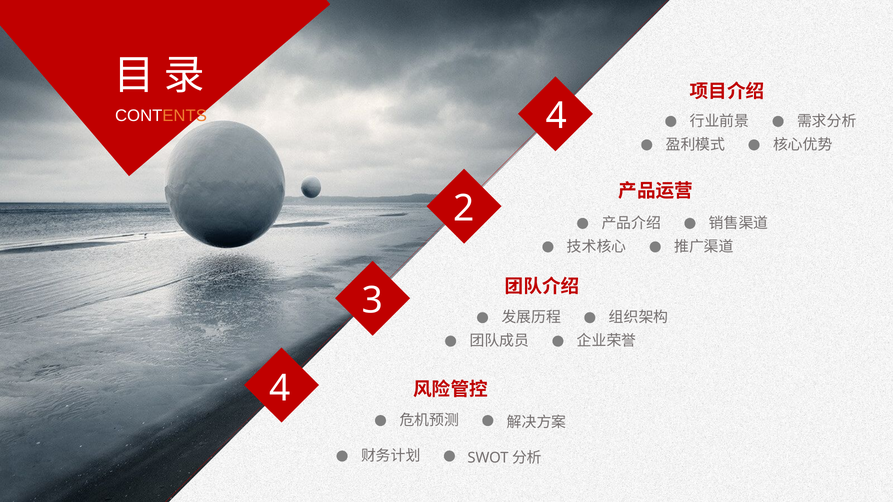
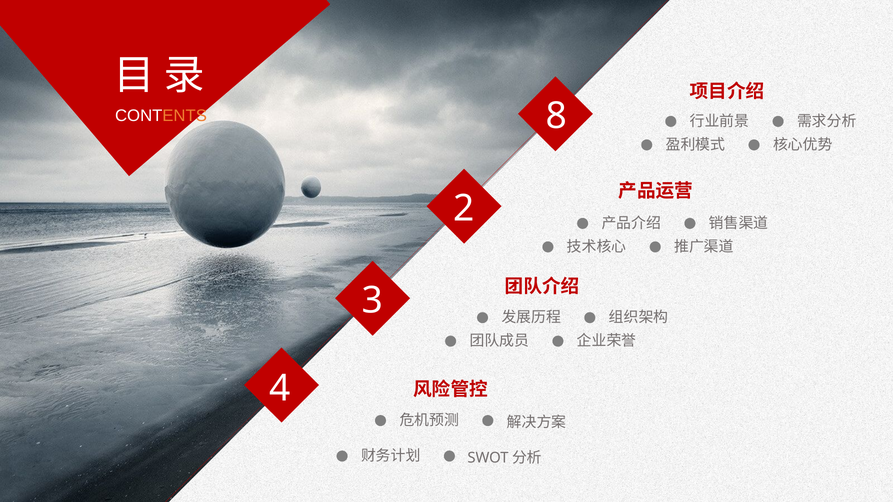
CONTENTS 4: 4 -> 8
